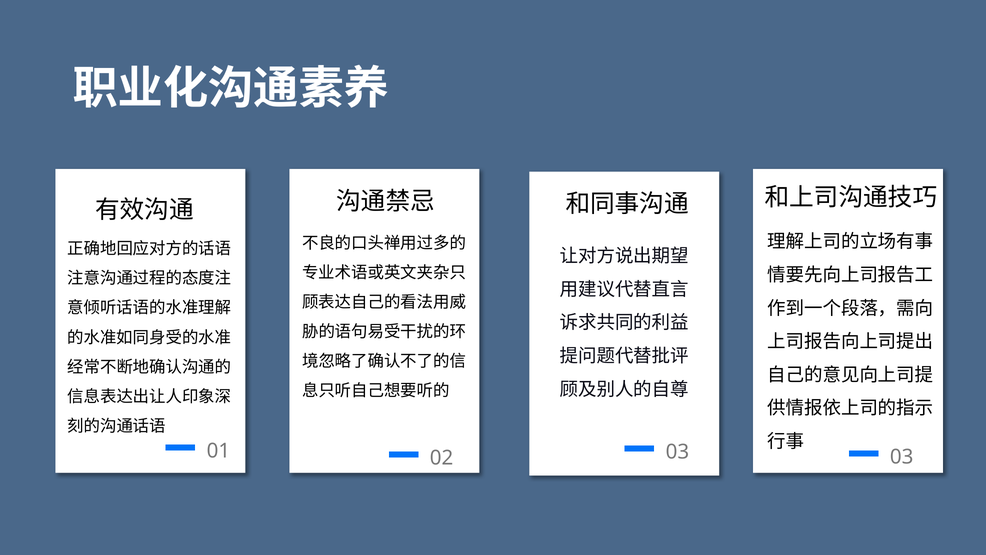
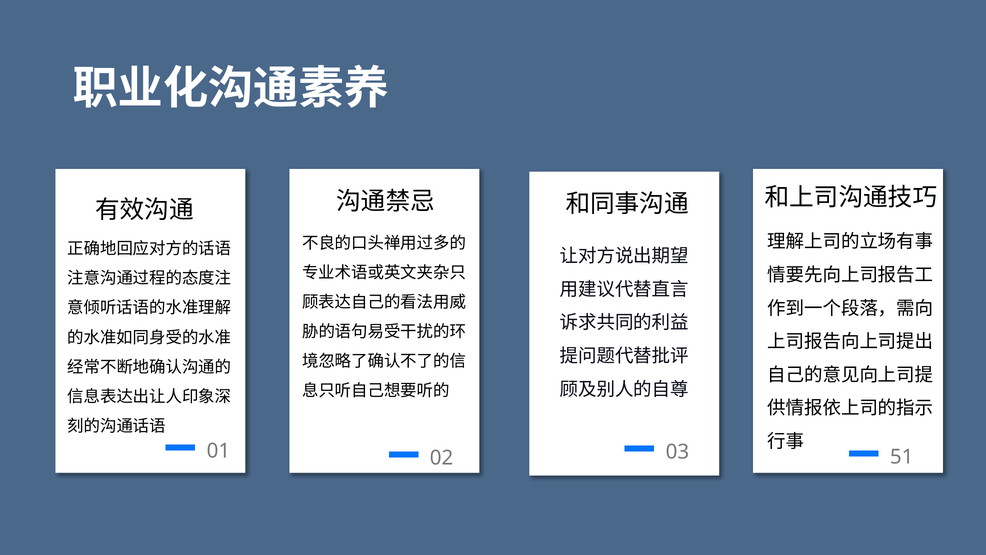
03 03: 03 -> 51
